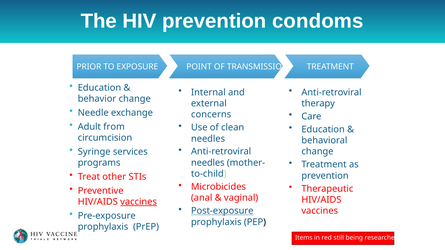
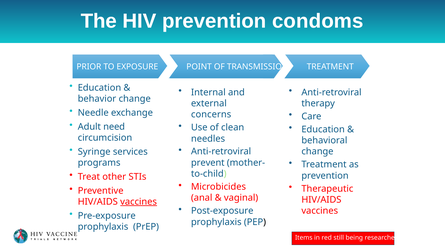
from: from -> need
needles at (208, 163): needles -> prevent
Post-exposure underline: present -> none
